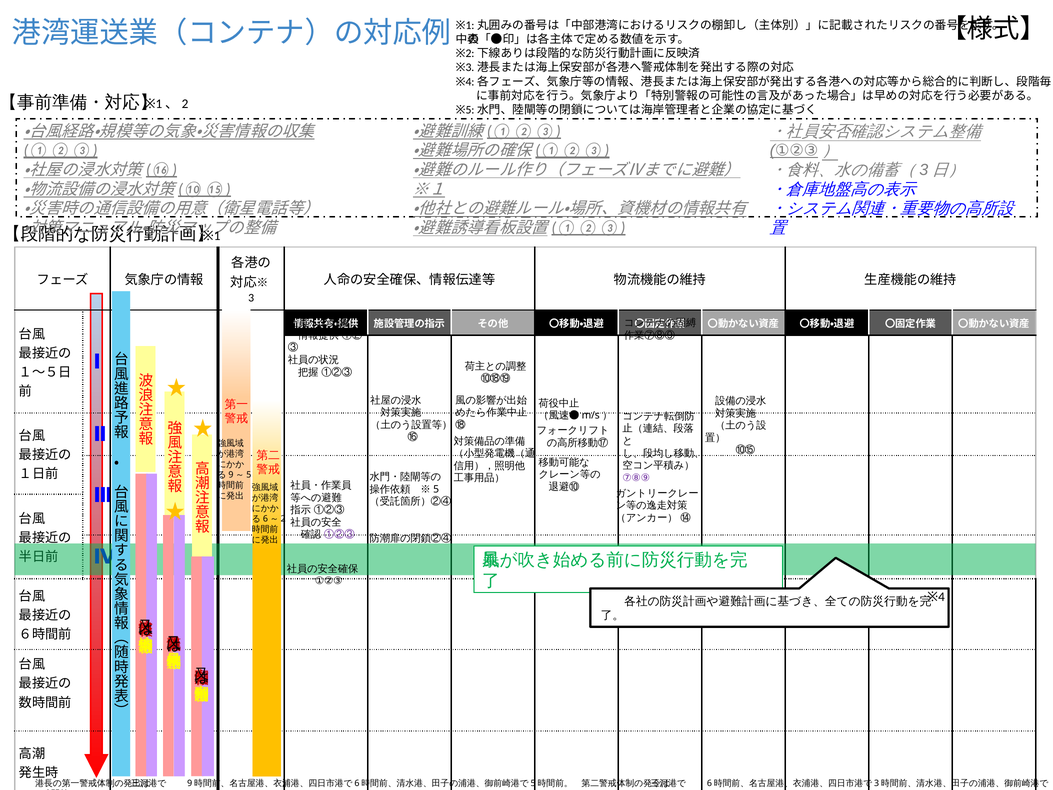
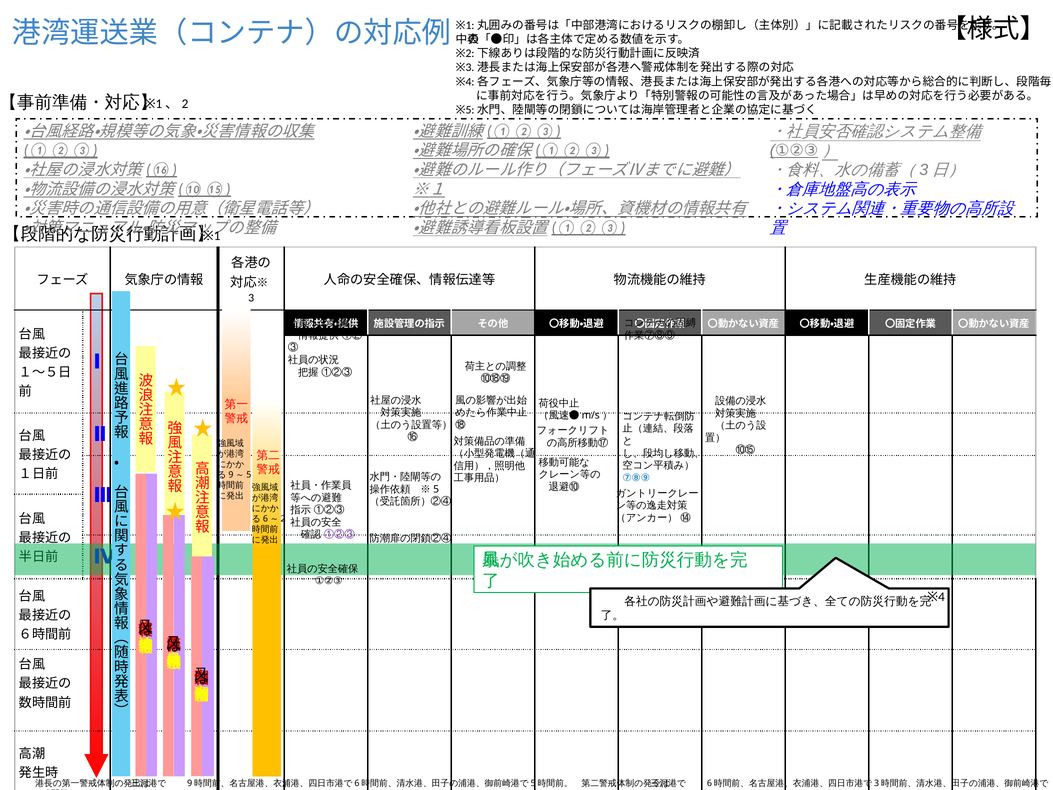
⑦⑧⑨ colour: purple -> blue
